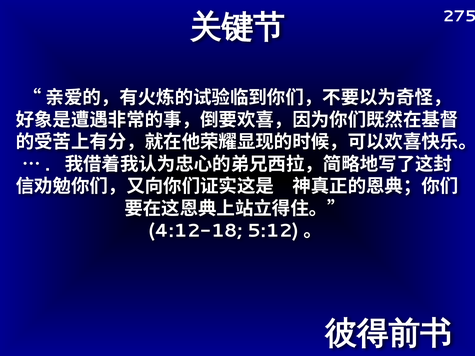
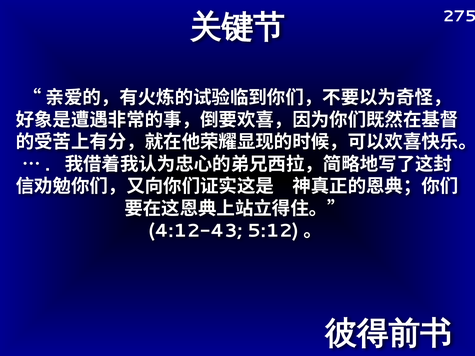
4:12-18: 4:12-18 -> 4:12-43
